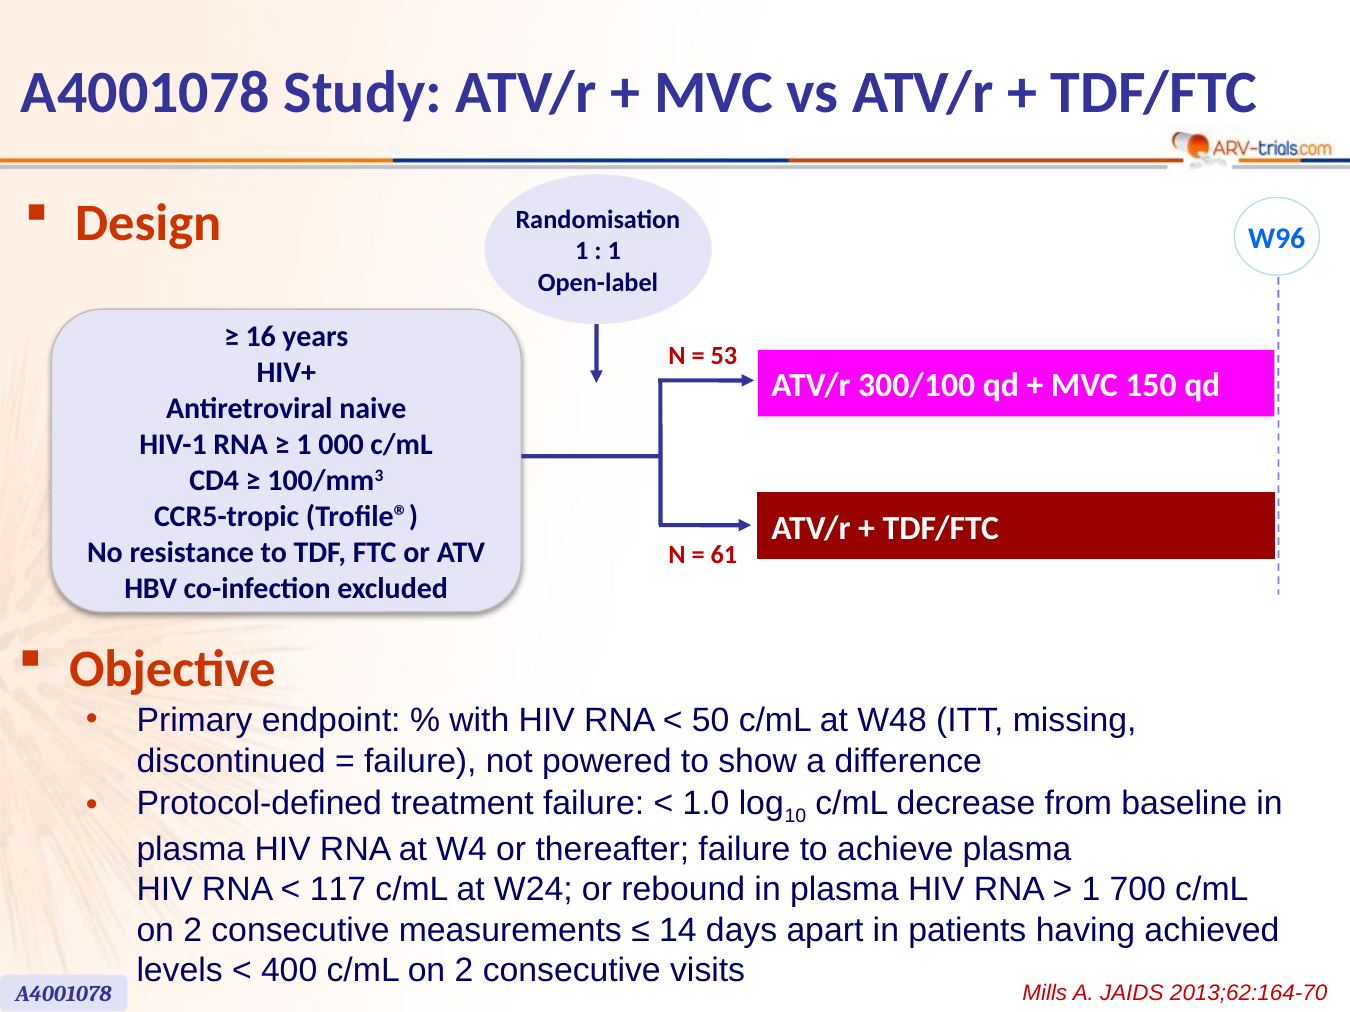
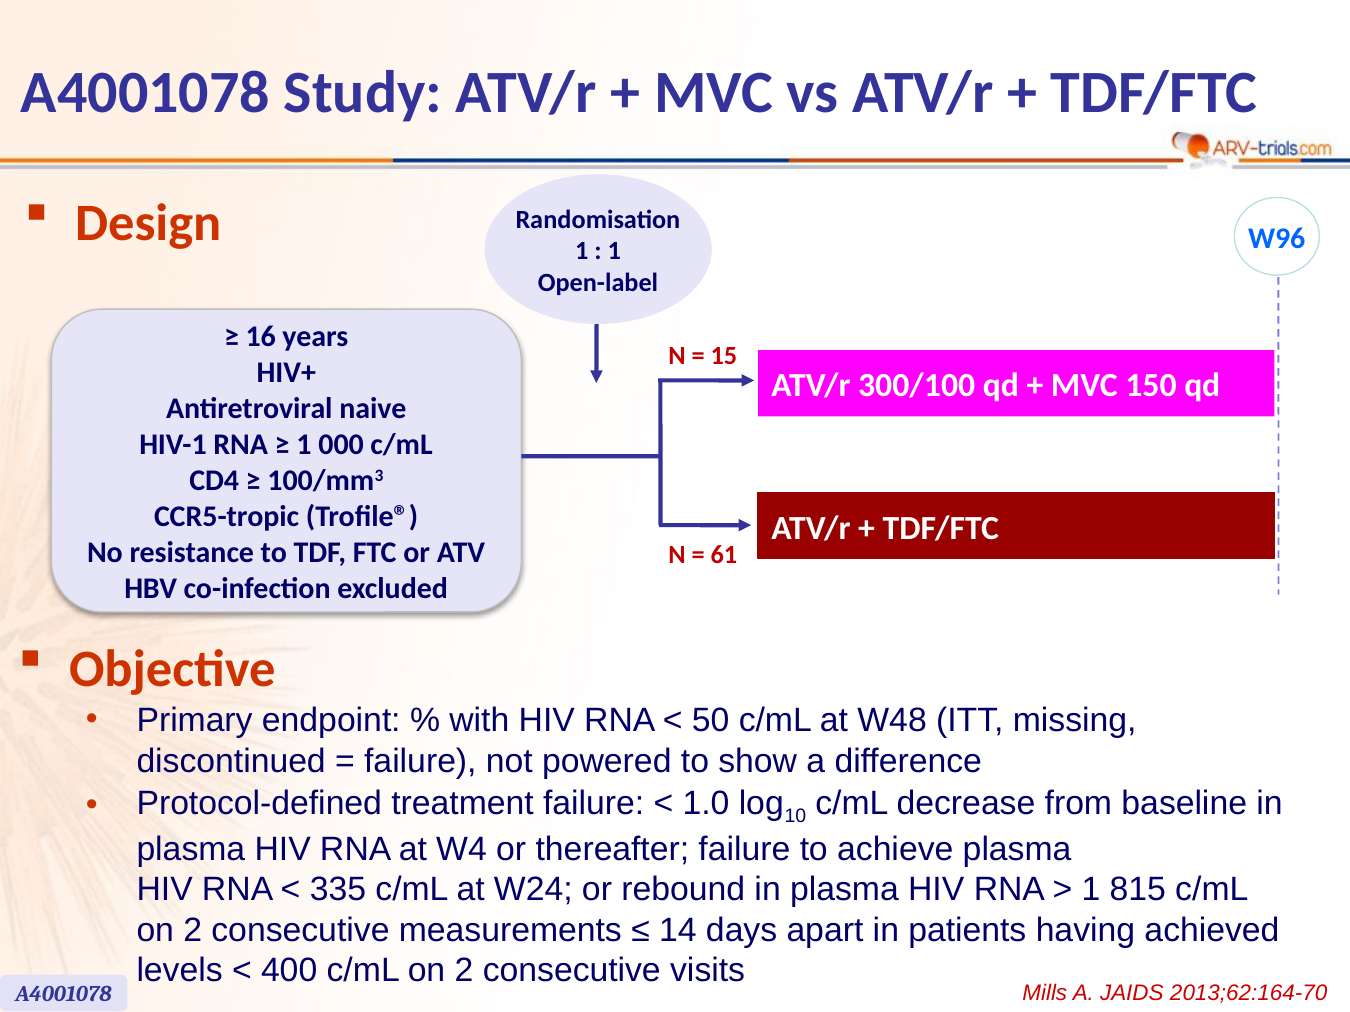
53: 53 -> 15
117: 117 -> 335
700: 700 -> 815
